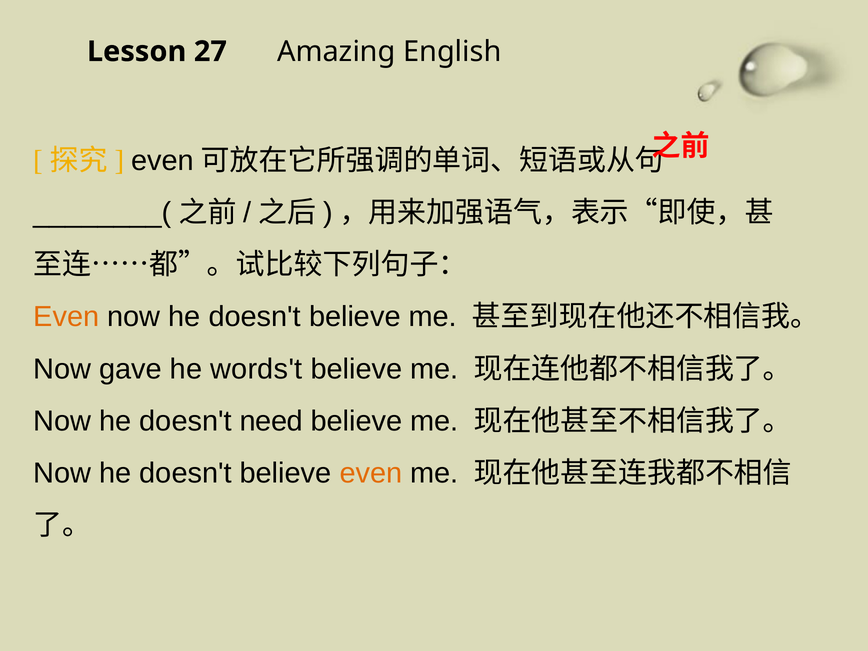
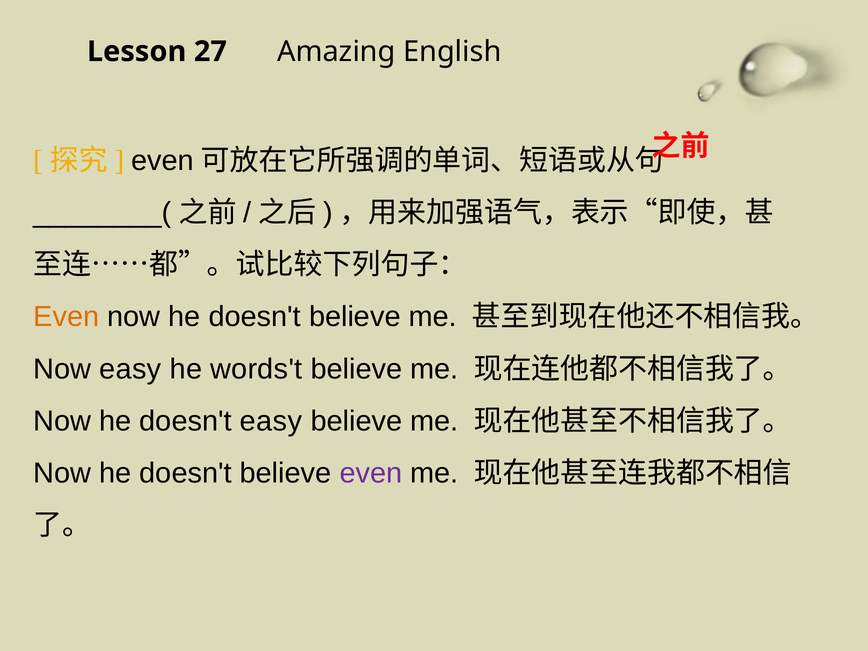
Now gave: gave -> easy
doesn't need: need -> easy
even at (371, 473) colour: orange -> purple
